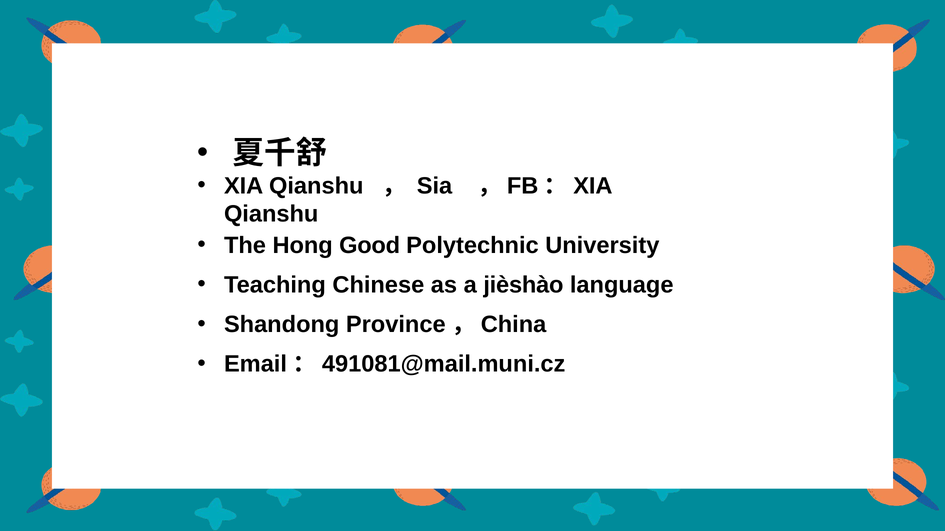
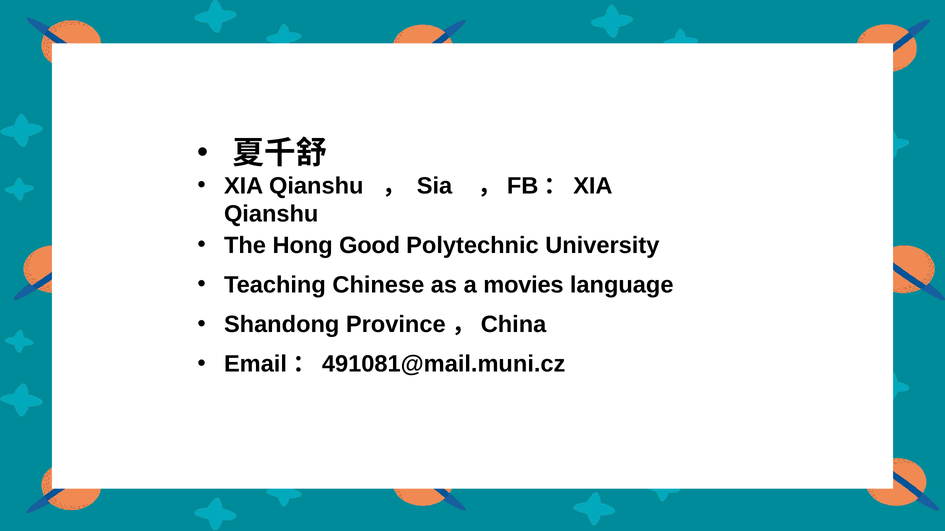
jièshào: jièshào -> movies
